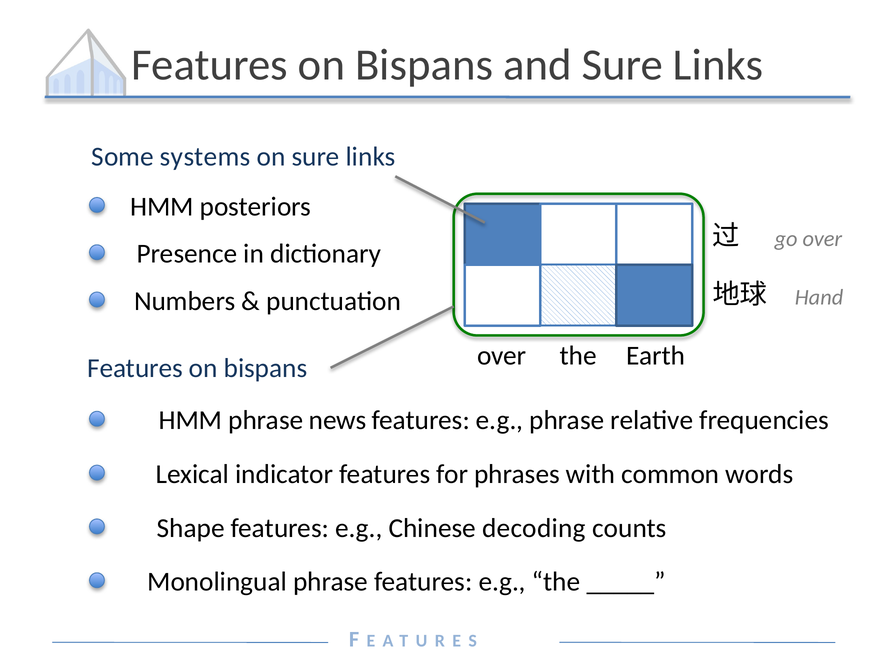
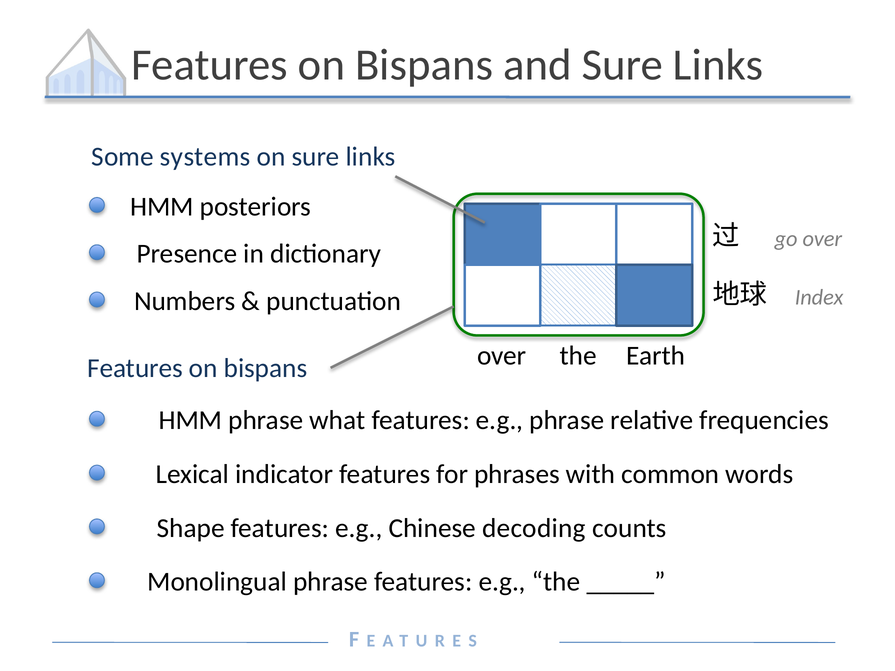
Hand: Hand -> Index
news: news -> what
